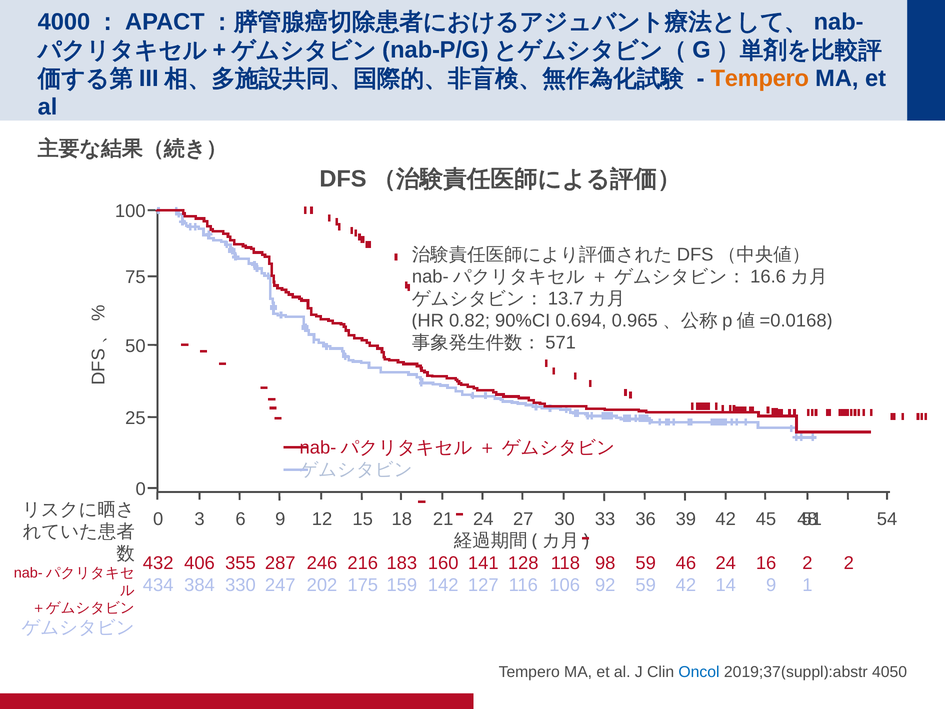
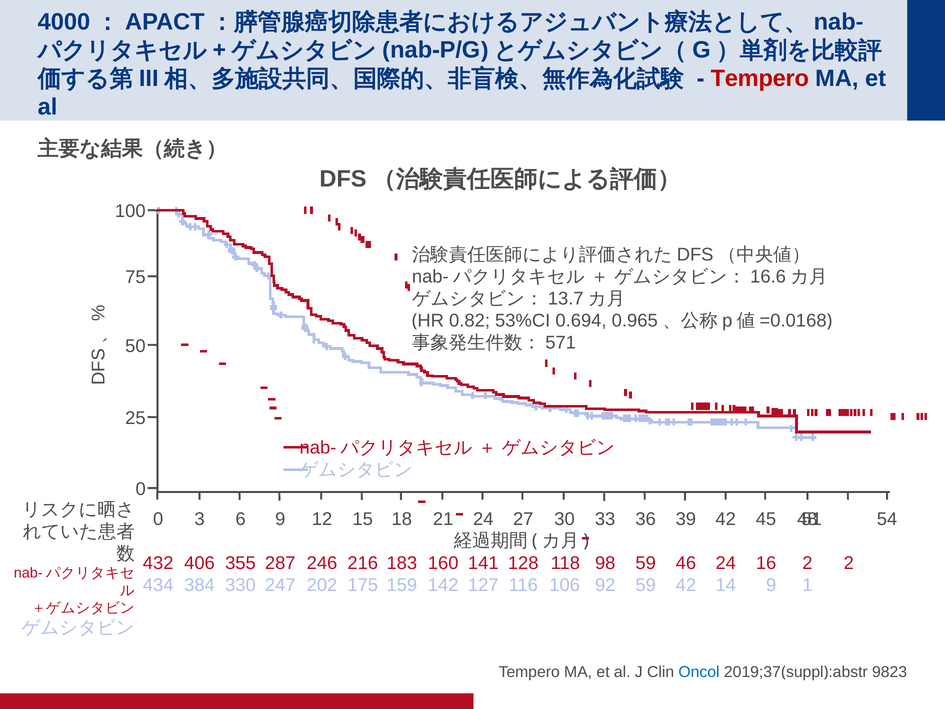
Tempero at (760, 78) colour: orange -> red
90%CI: 90%CI -> 53%CI
4050: 4050 -> 9823
